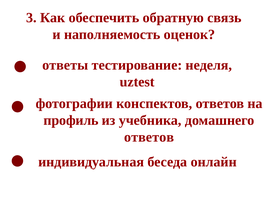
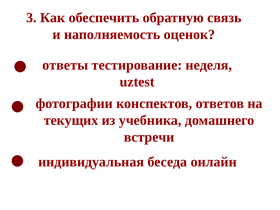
профиль: профиль -> текущих
ответов at (149, 137): ответов -> встречи
